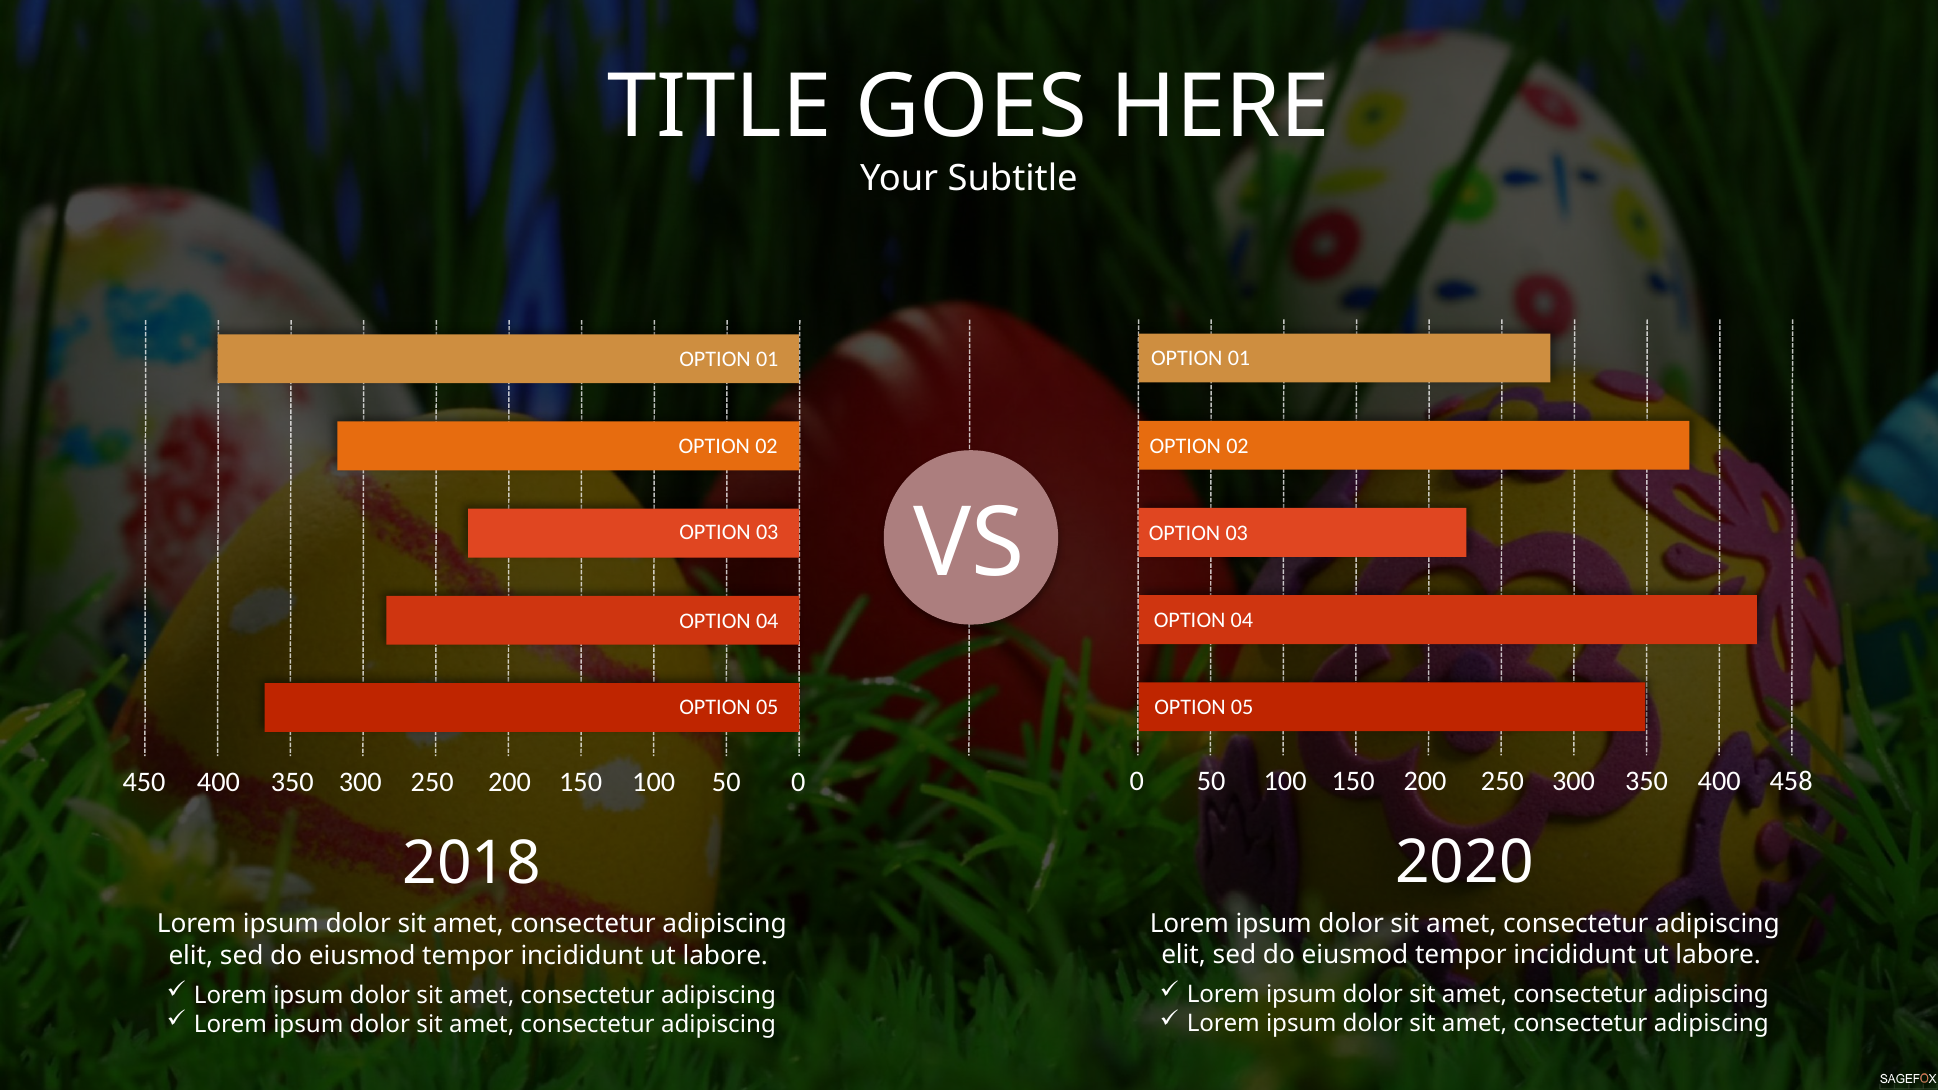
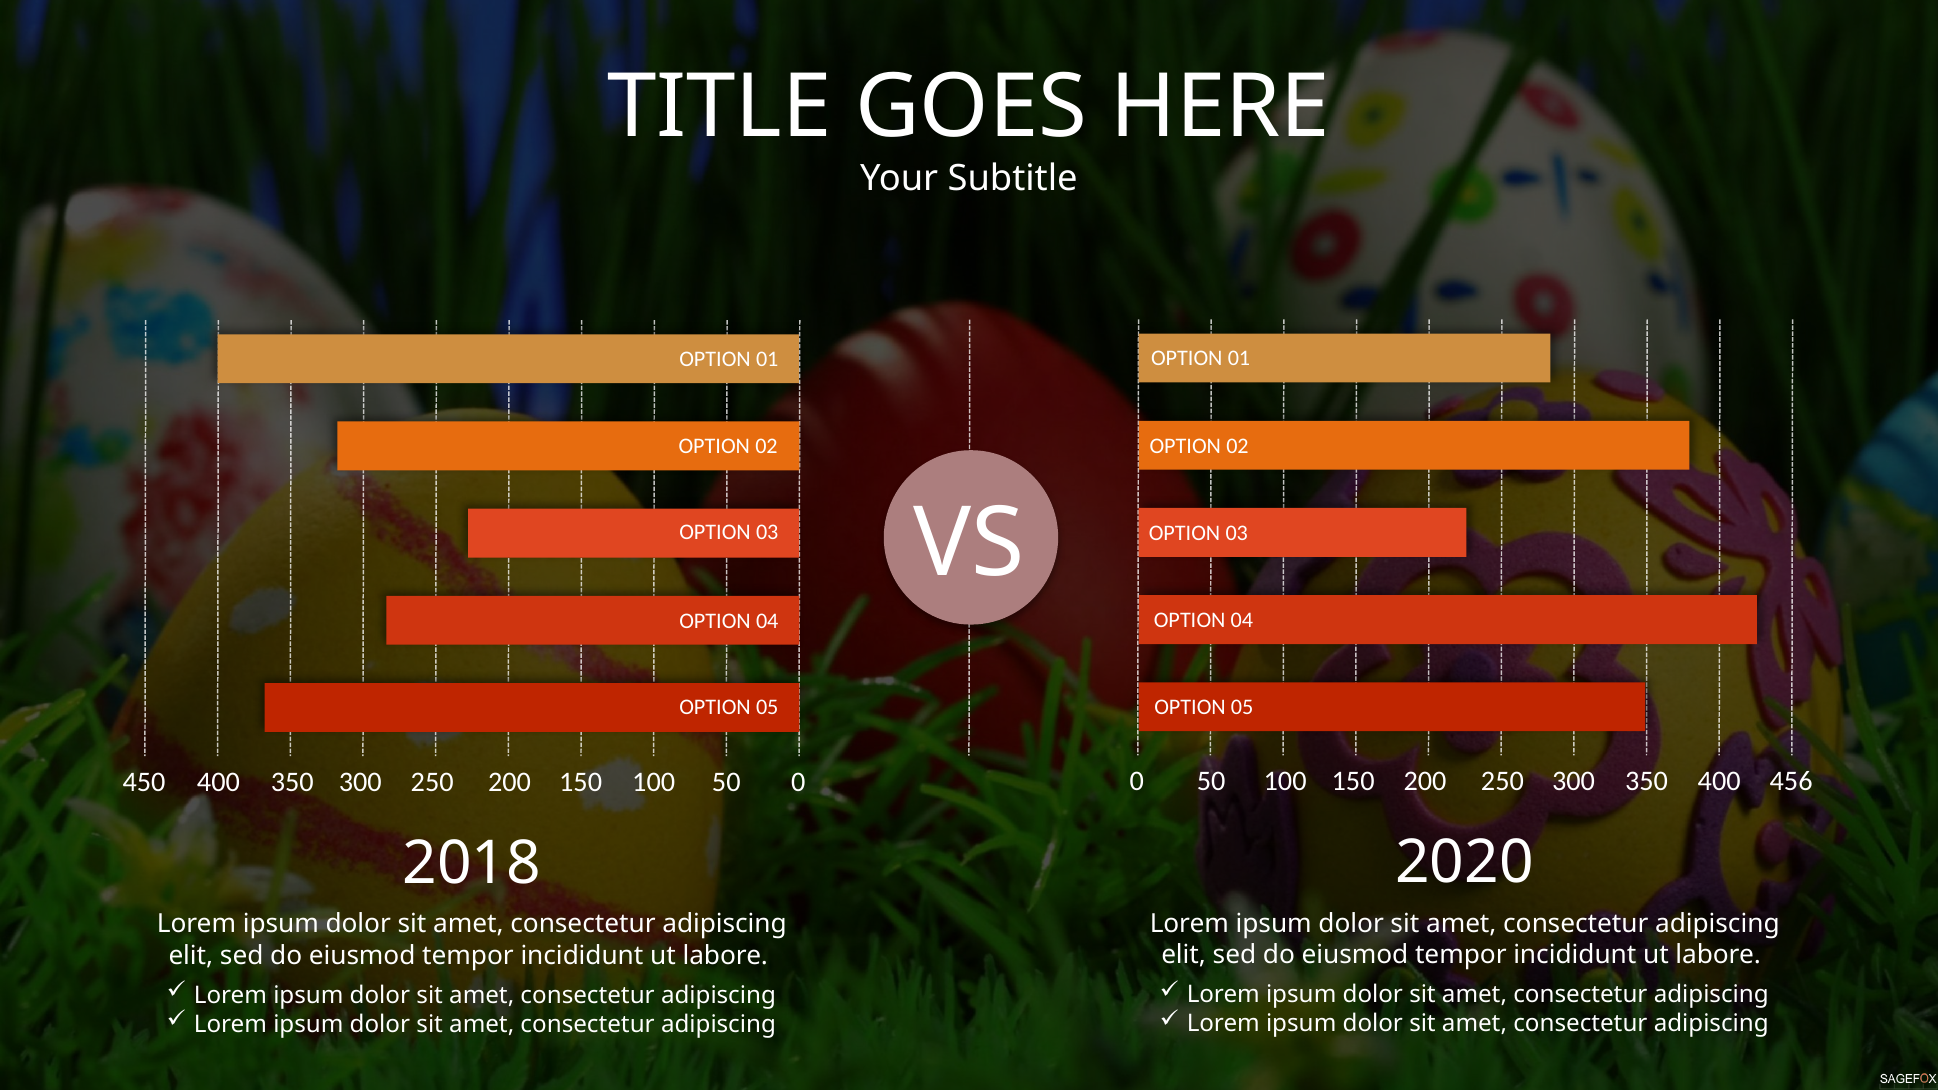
458: 458 -> 456
